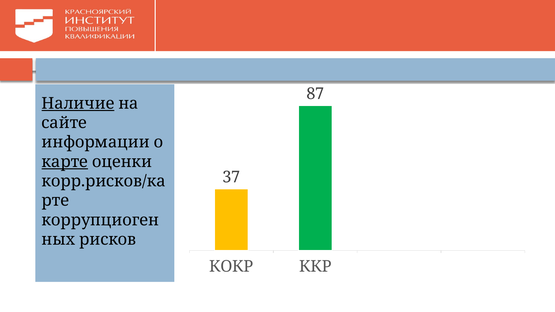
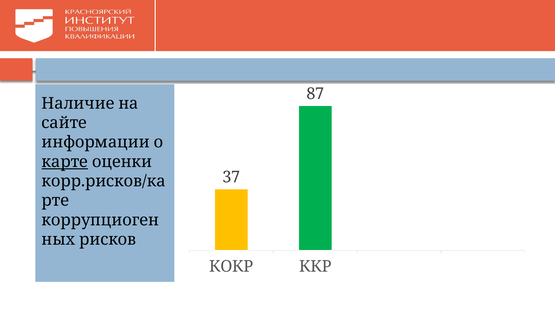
Наличие underline: present -> none
